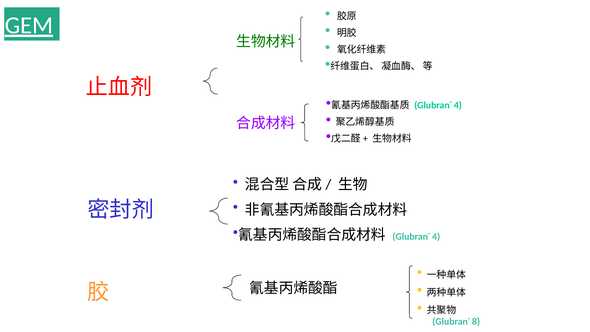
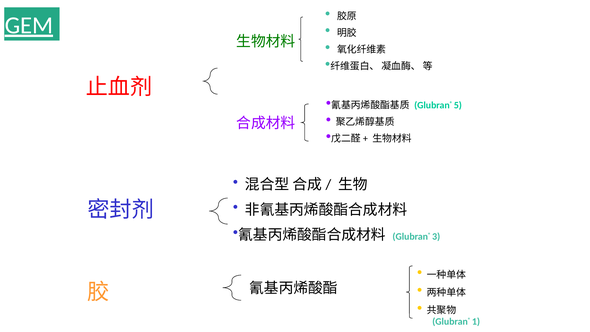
4 at (458, 105): 4 -> 5
4 at (436, 236): 4 -> 3
8: 8 -> 1
